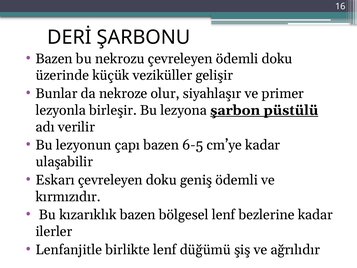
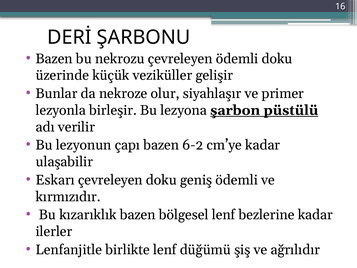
6-5: 6-5 -> 6-2
